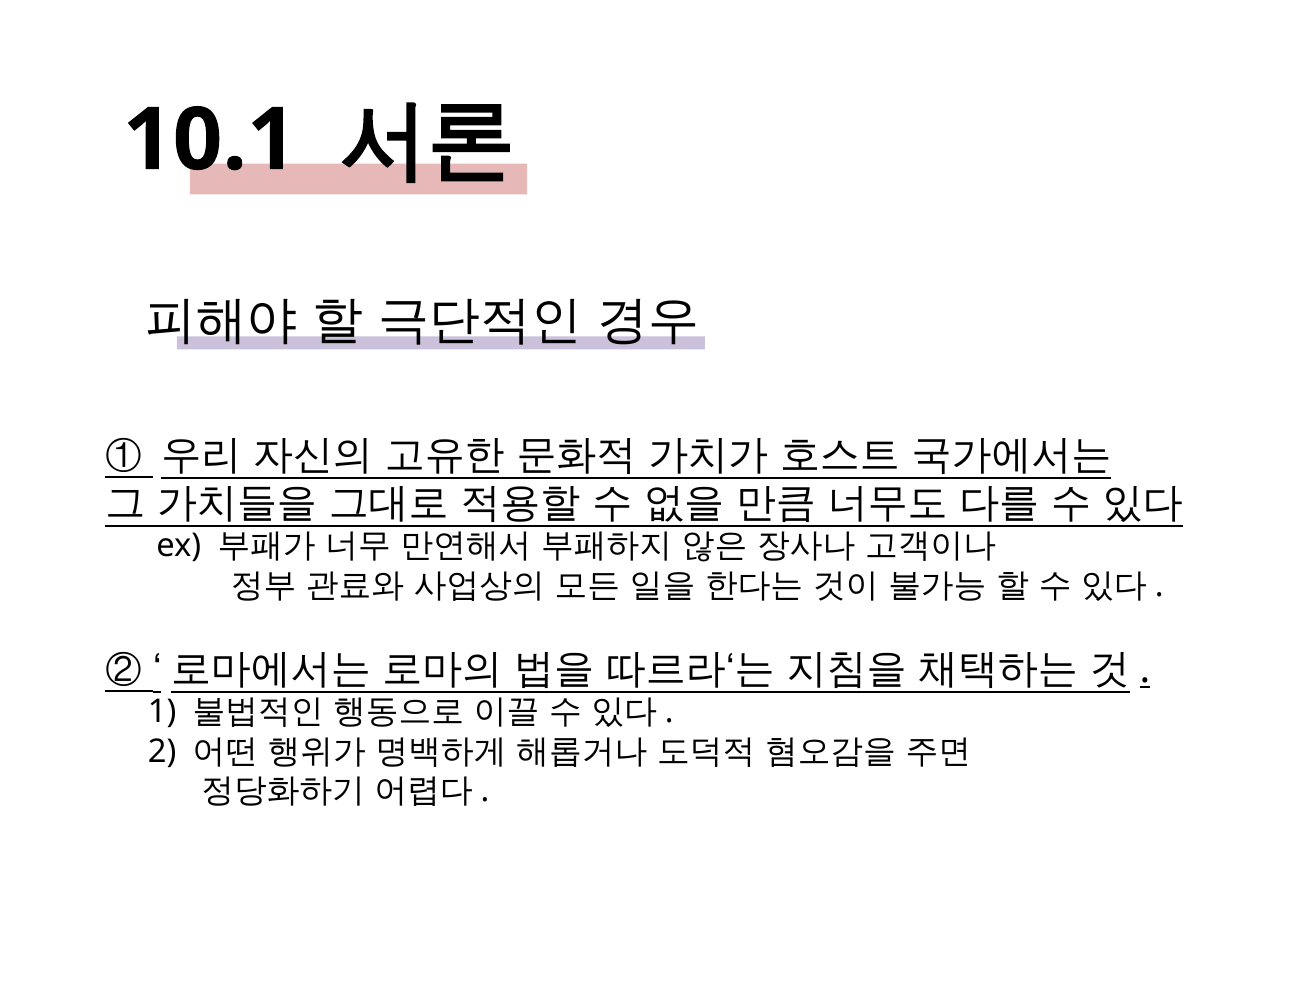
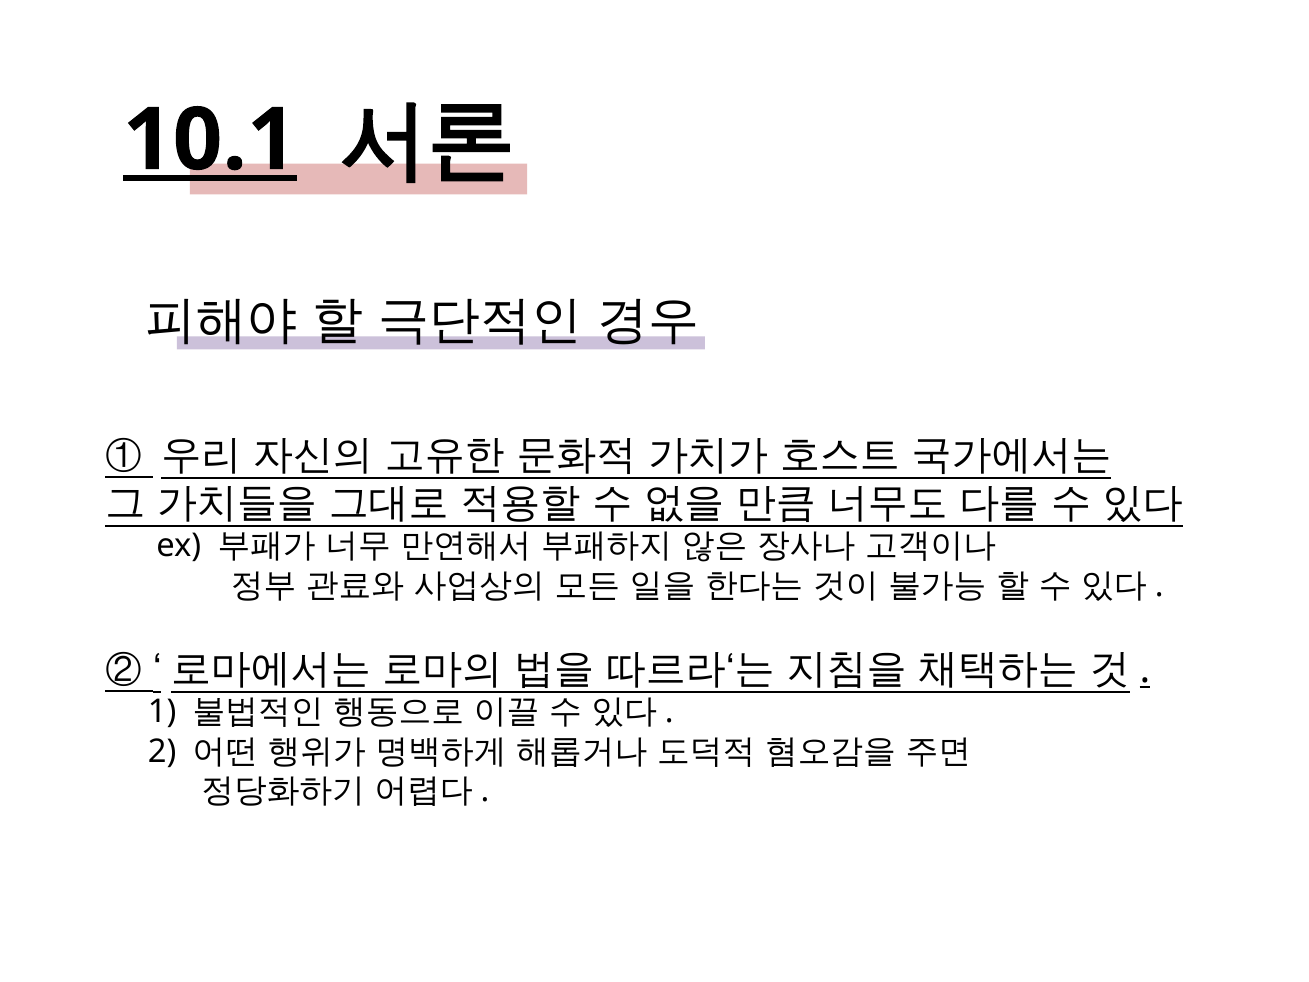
10.1 underline: none -> present
